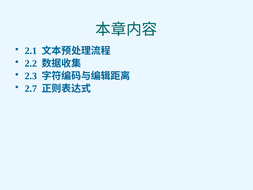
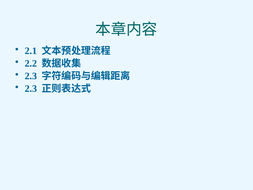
2.7 at (31, 89): 2.7 -> 2.3
